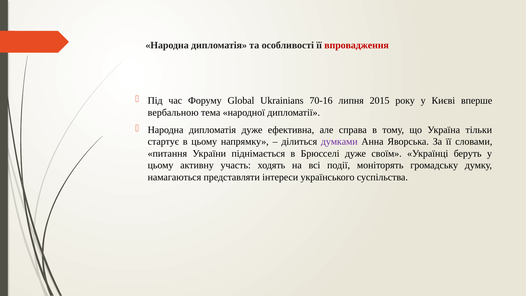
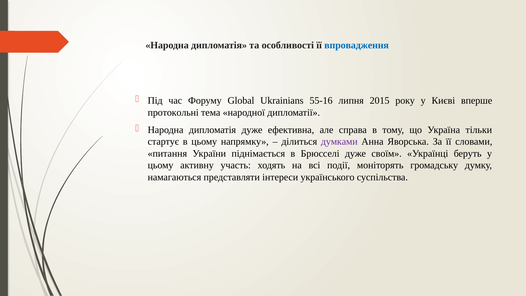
впровадження colour: red -> blue
70-16: 70-16 -> 55-16
вербальною: вербальною -> протокольні
